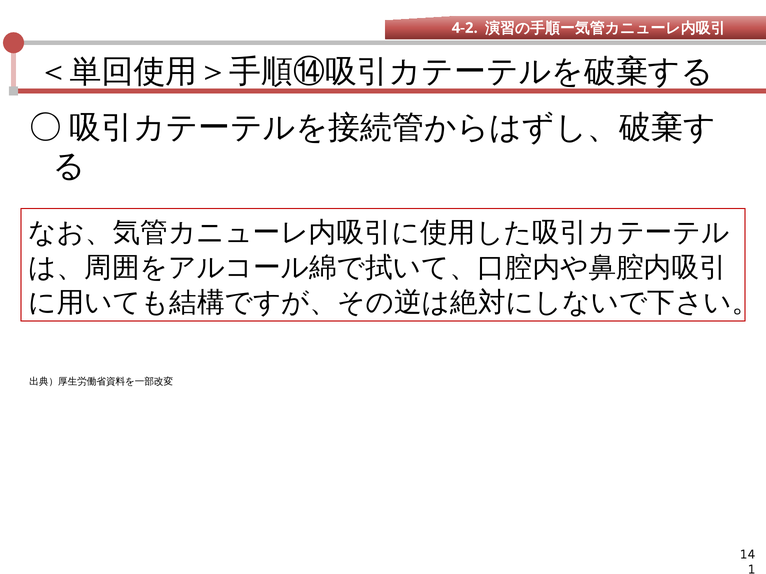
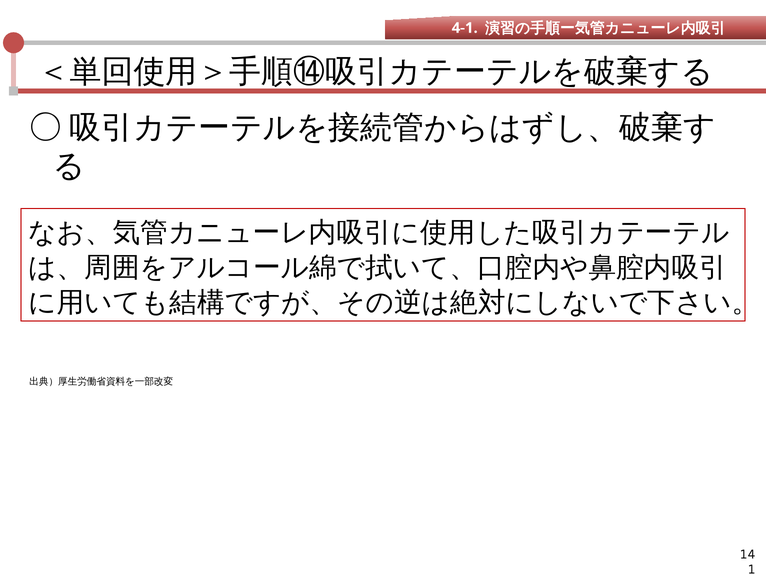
4-2: 4-2 -> 4-1
